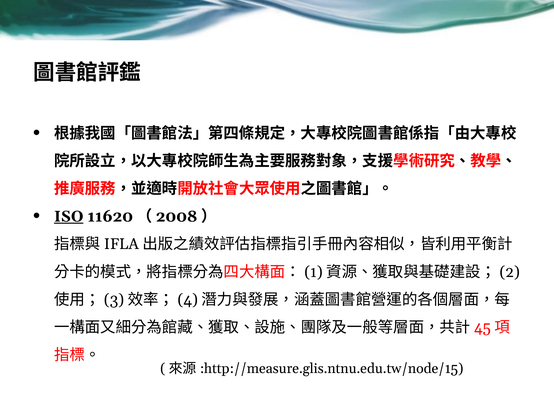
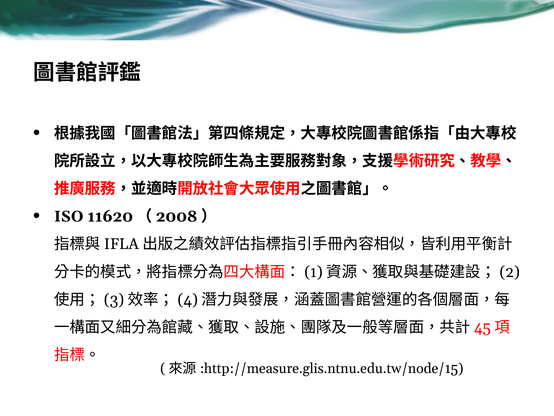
ISO underline: present -> none
